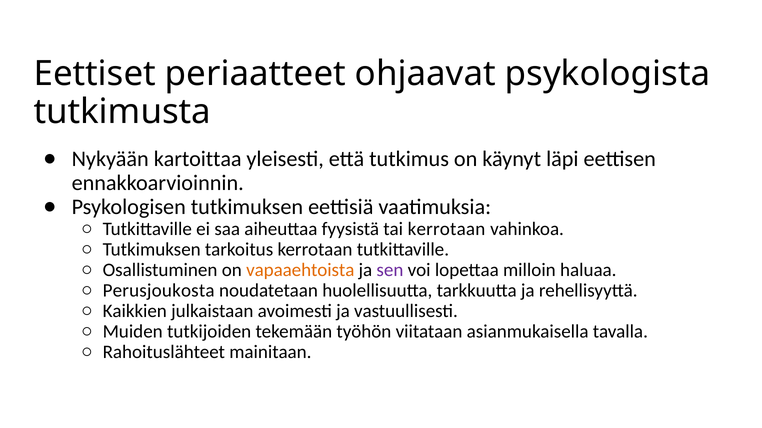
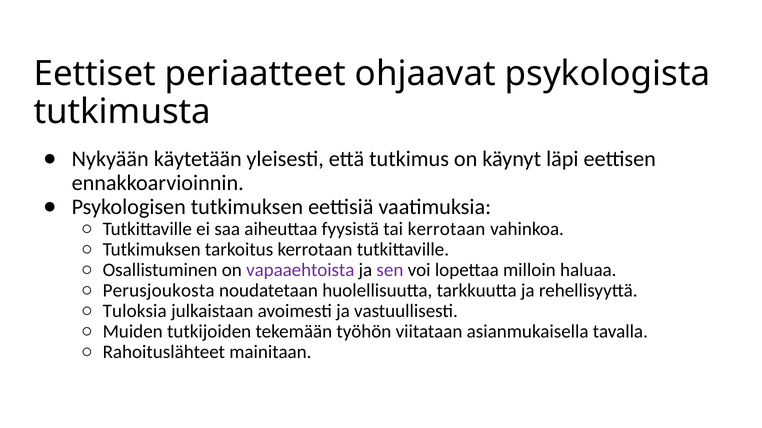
kartoittaa: kartoittaa -> käytetään
vapaaehtoista colour: orange -> purple
Kaikkien: Kaikkien -> Tuloksia
